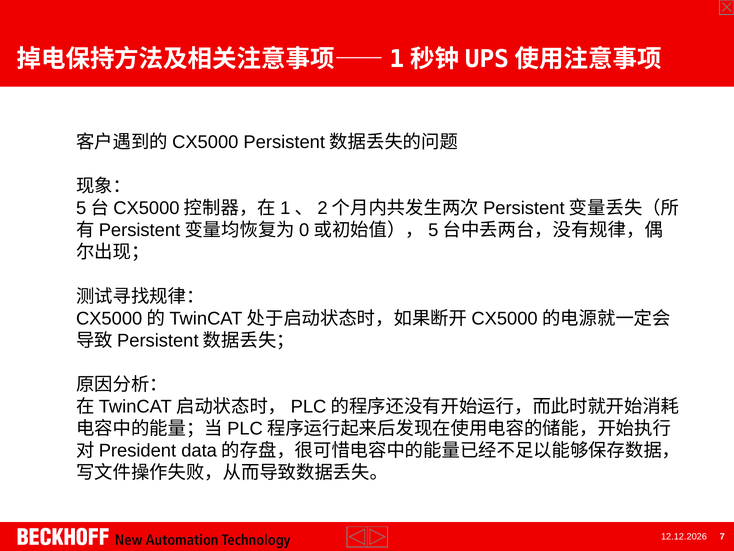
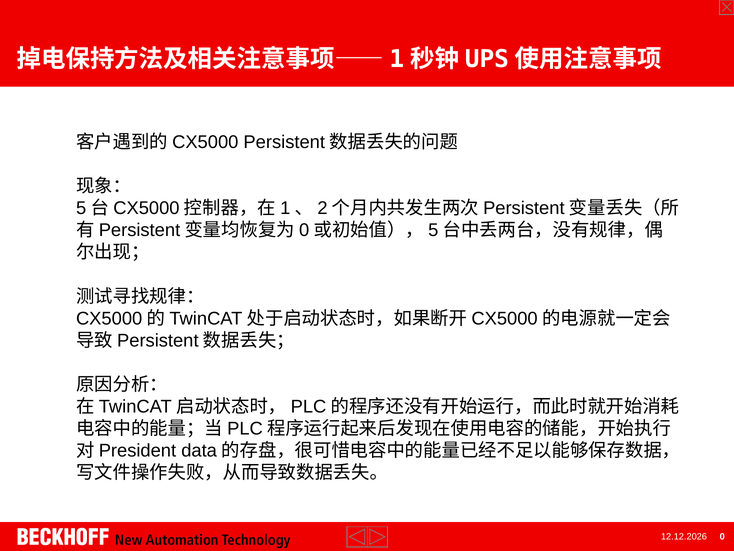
7: 7 -> 0
